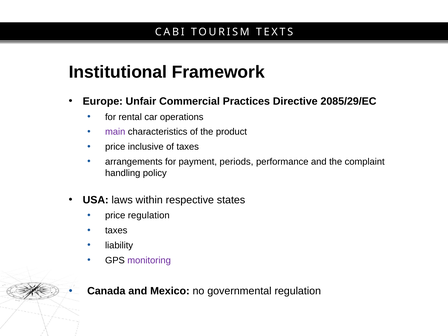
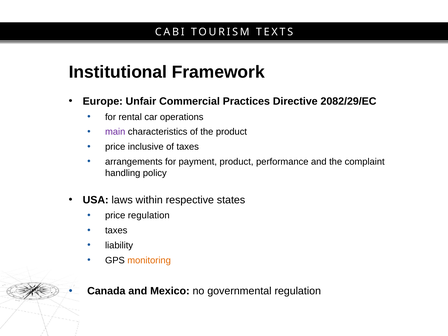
2085/29/EC: 2085/29/EC -> 2082/29/EC
payment periods: periods -> product
monitoring colour: purple -> orange
